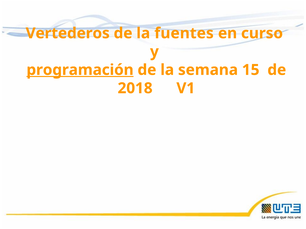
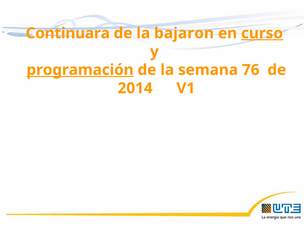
Vertederos: Vertederos -> Continuara
fuentes: fuentes -> bajaron
curso underline: none -> present
15: 15 -> 76
2018: 2018 -> 2014
